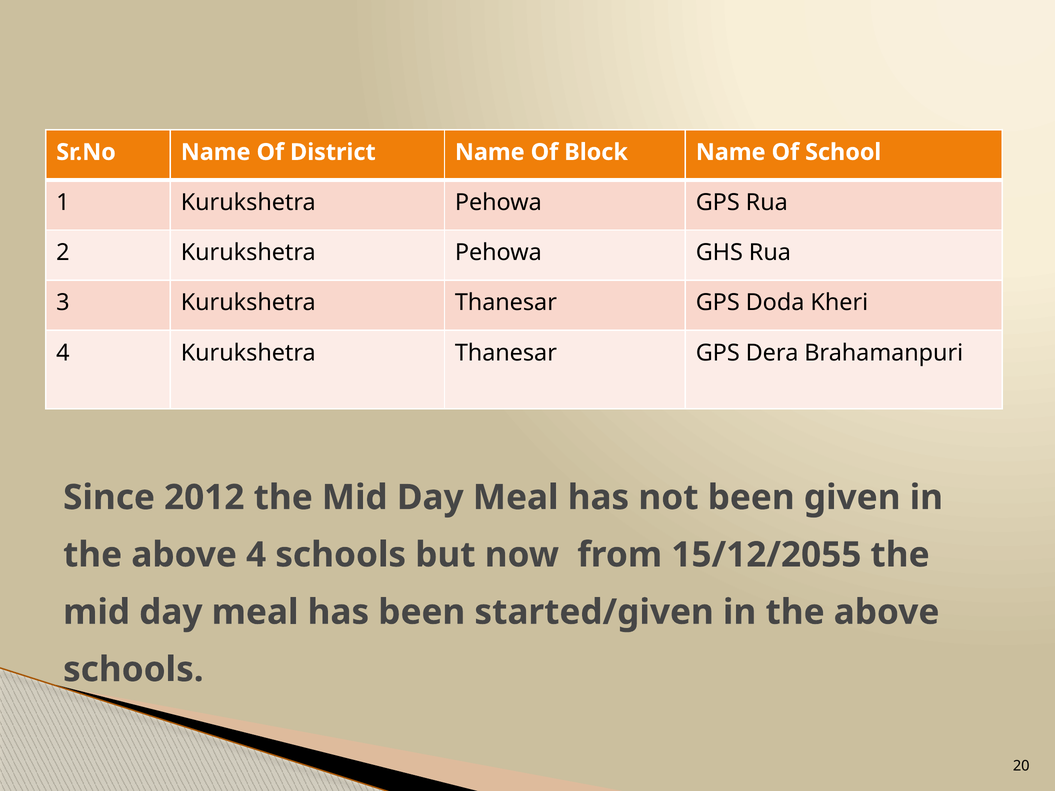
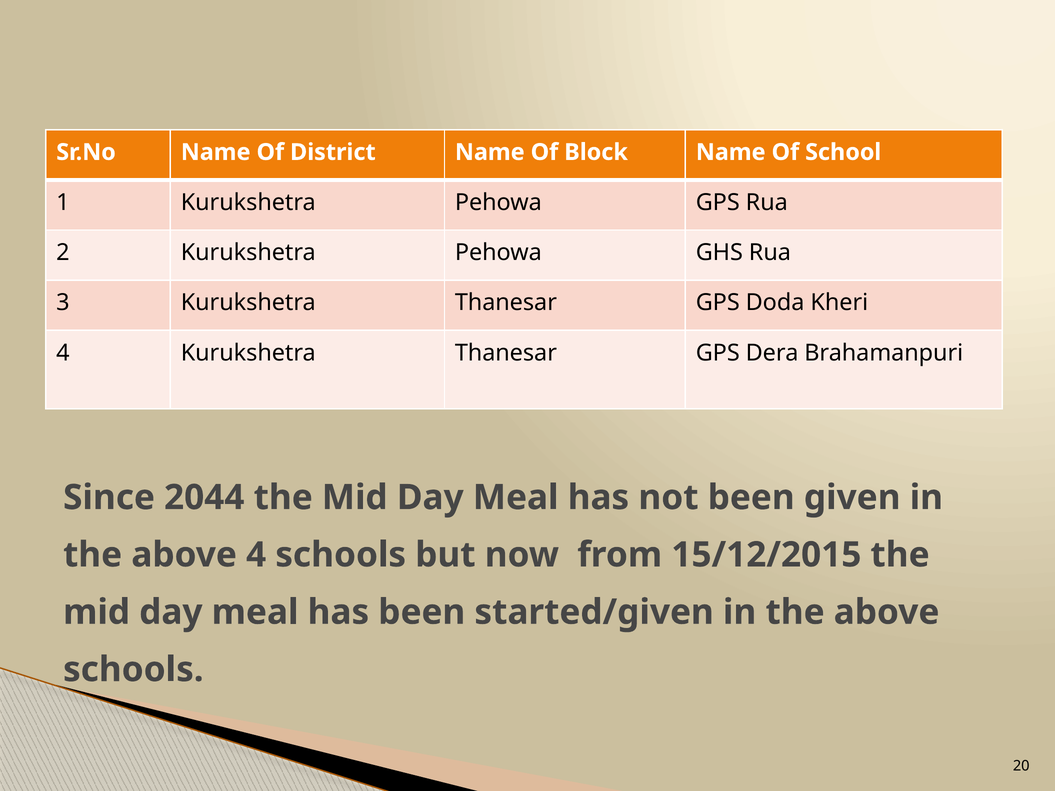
2012: 2012 -> 2044
15/12/2055: 15/12/2055 -> 15/12/2015
